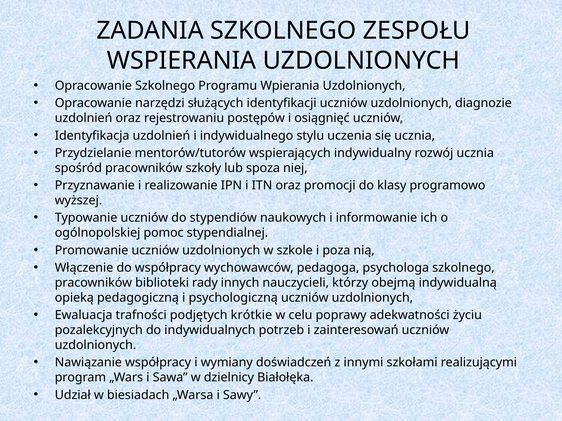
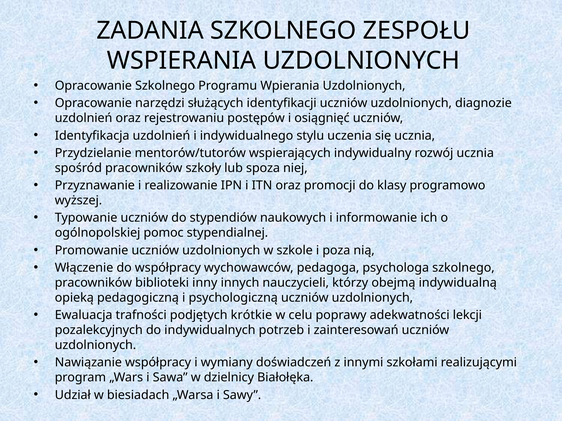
rady: rady -> inny
życiu: życiu -> lekcji
